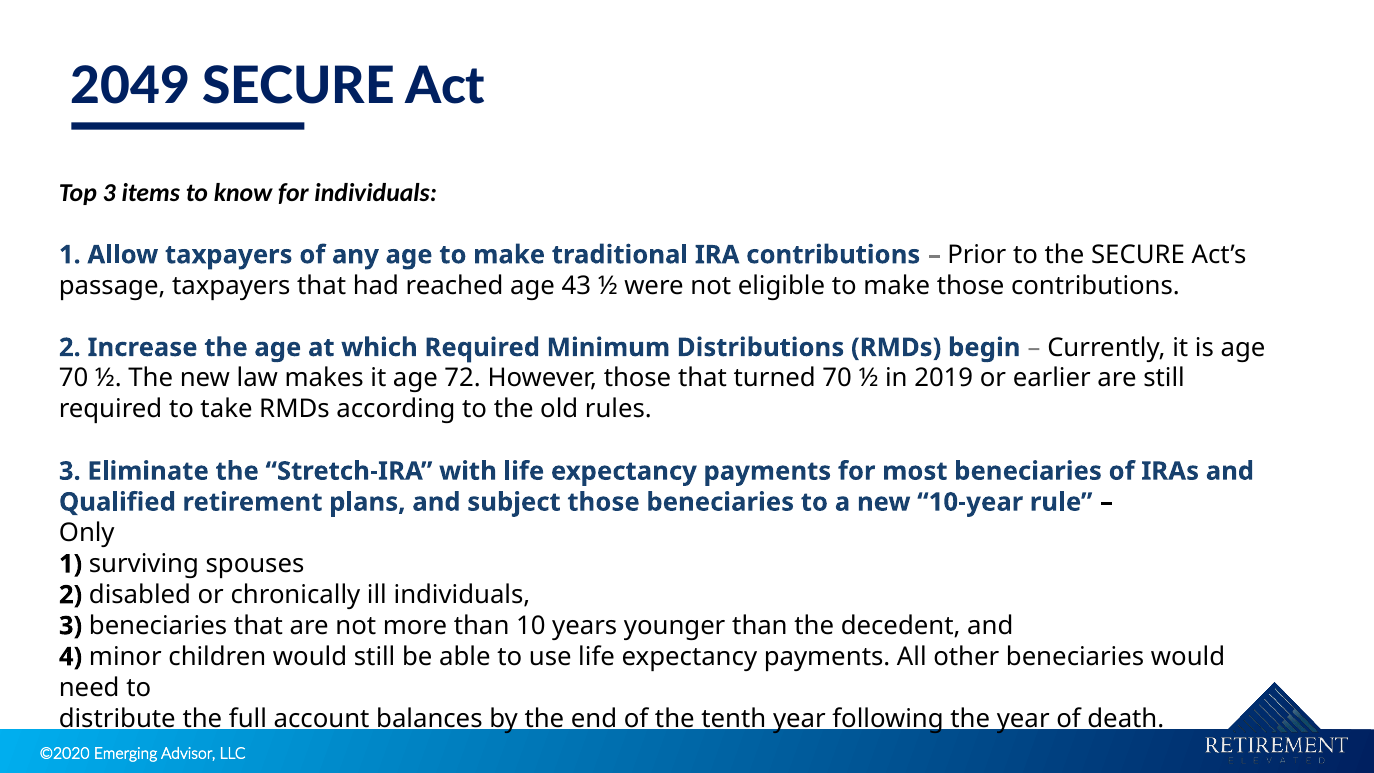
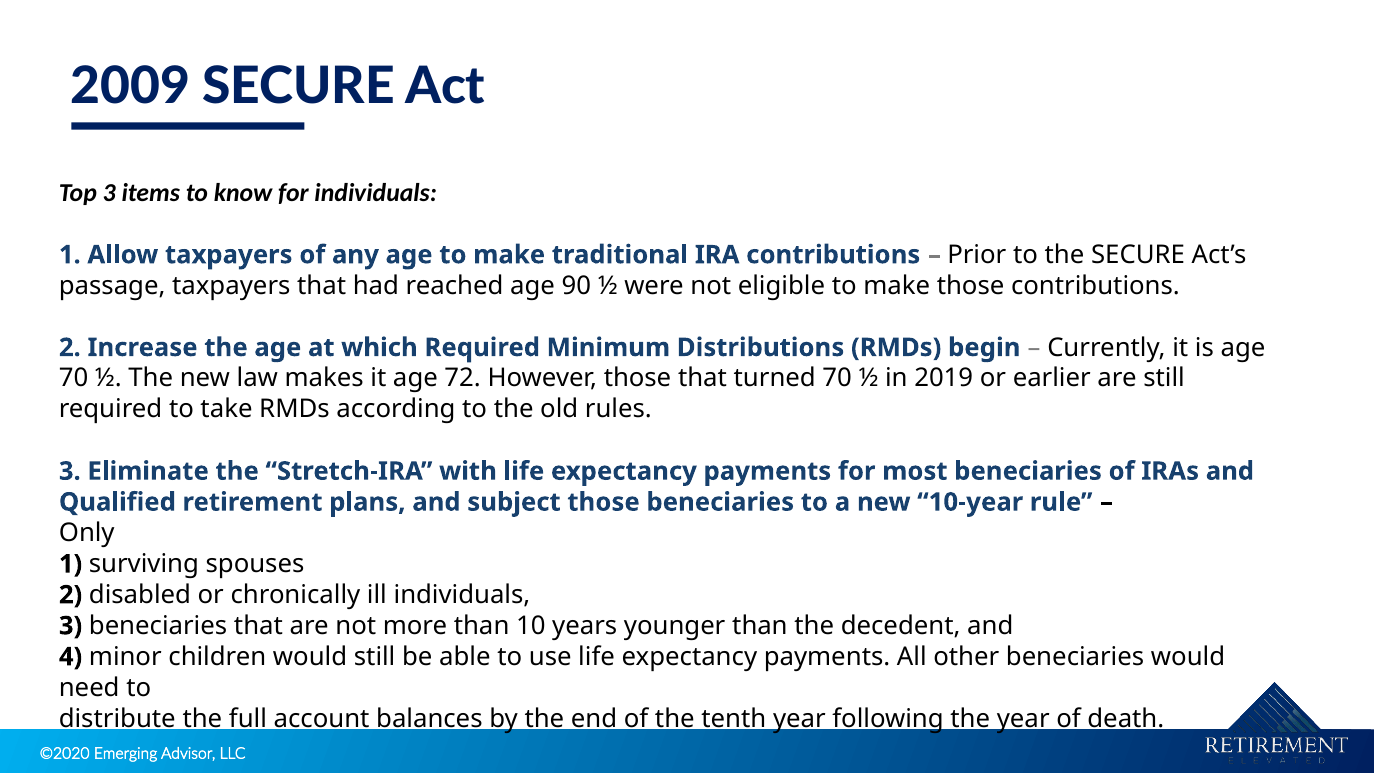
2049: 2049 -> 2009
43: 43 -> 90
